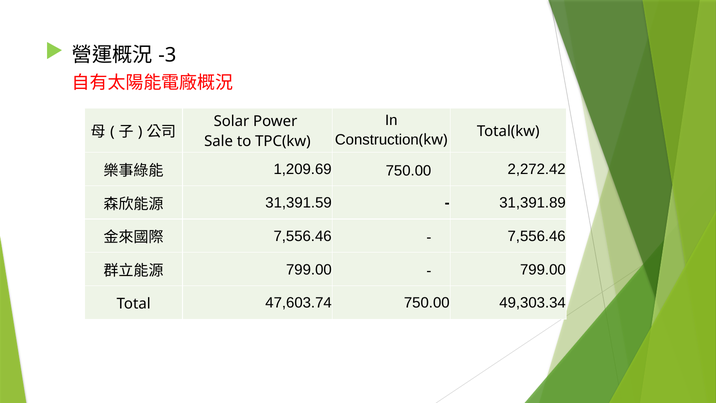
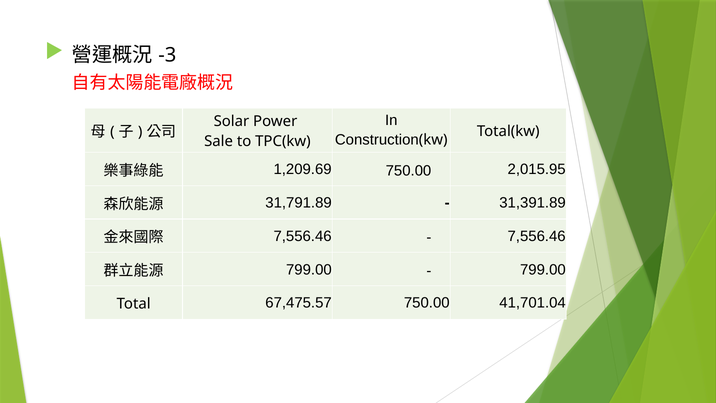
2,272.42: 2,272.42 -> 2,015.95
31,391.59: 31,391.59 -> 31,791.89
47,603.74: 47,603.74 -> 67,475.57
49,303.34: 49,303.34 -> 41,701.04
